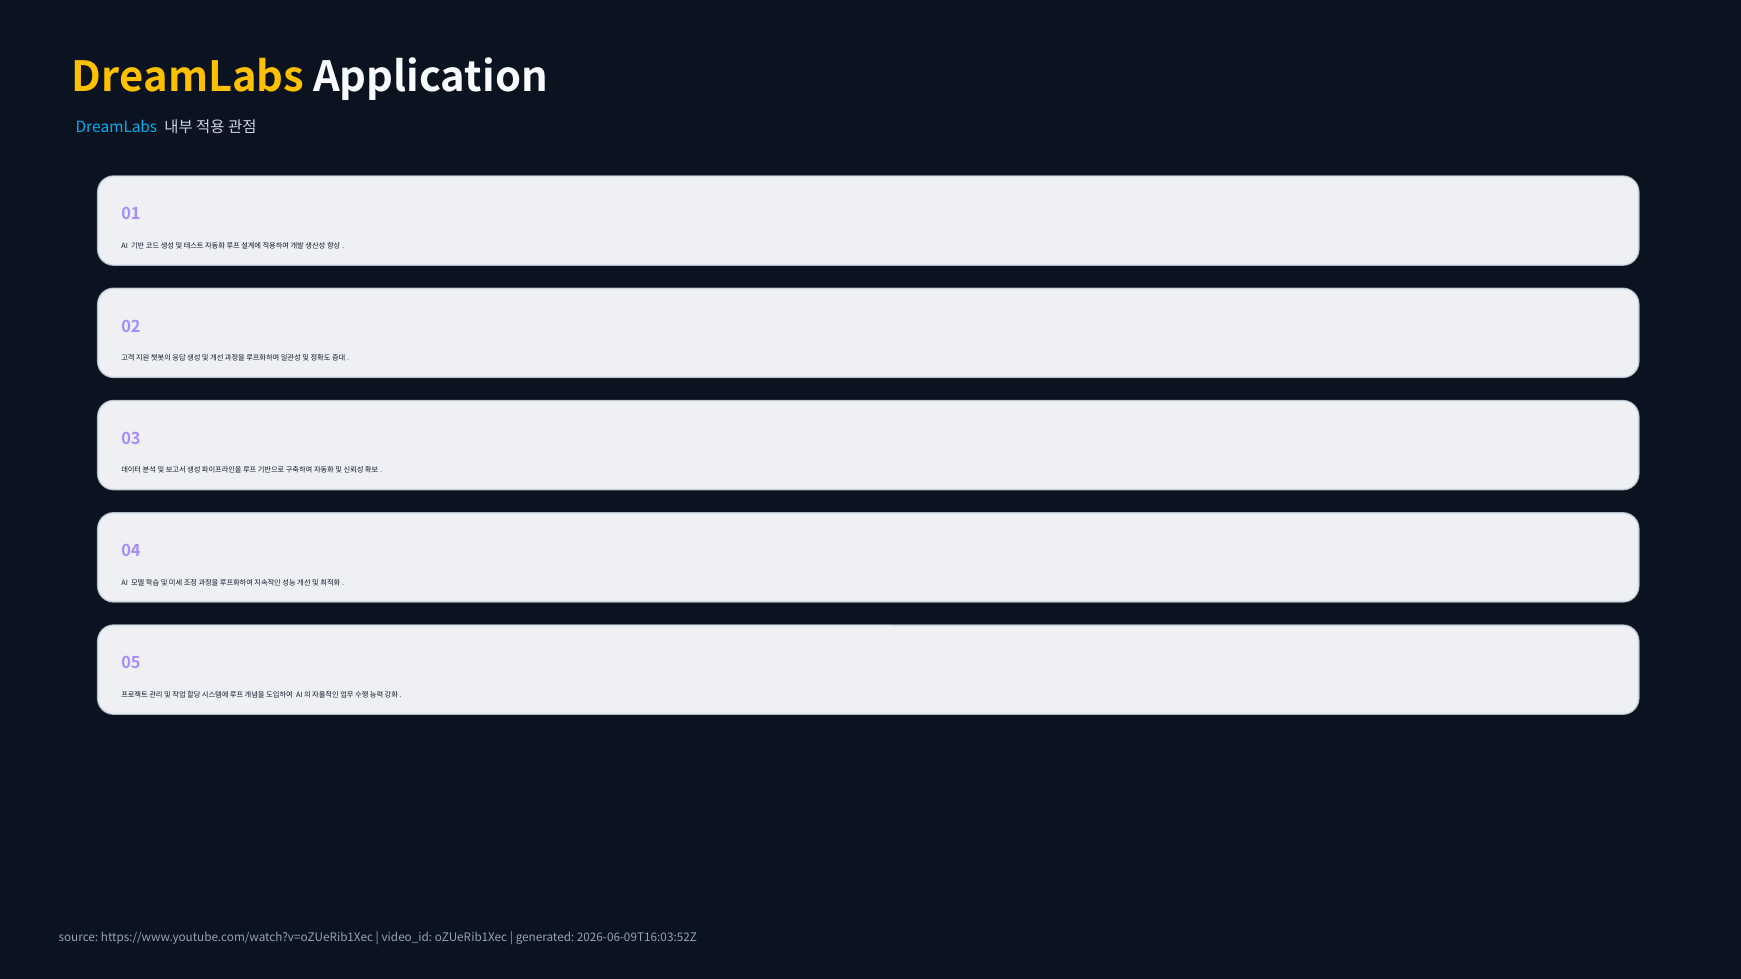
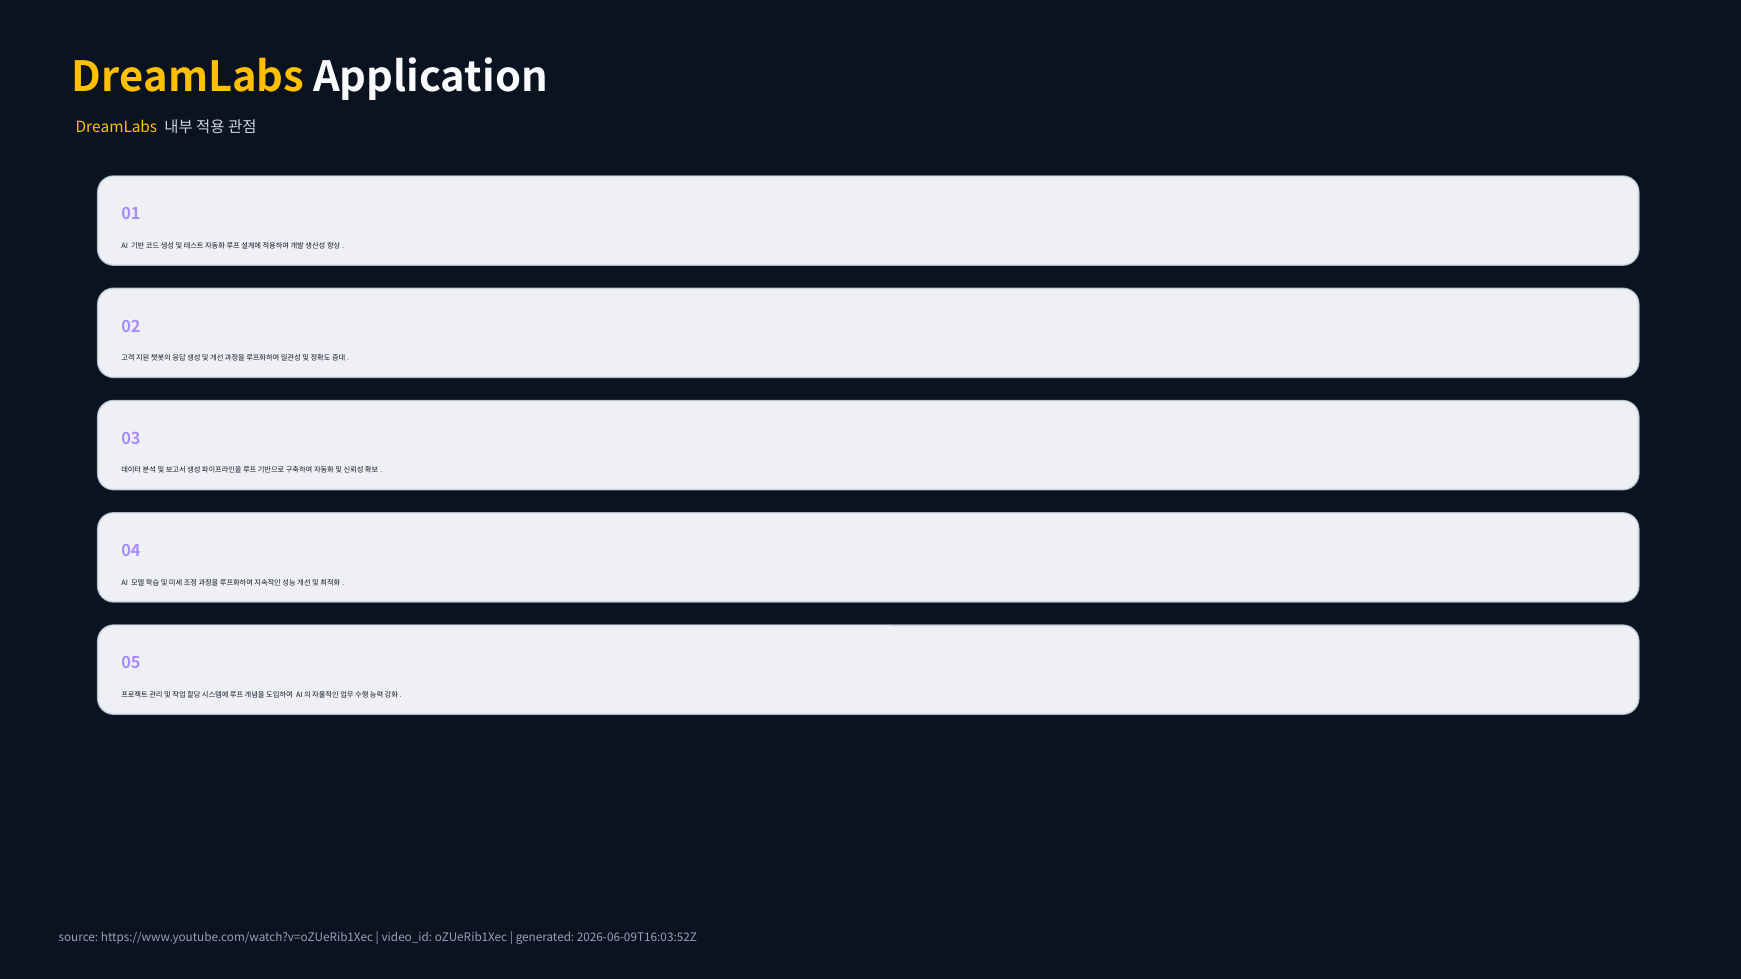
DreamLabs at (116, 128) colour: light blue -> yellow
